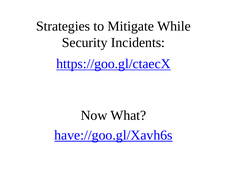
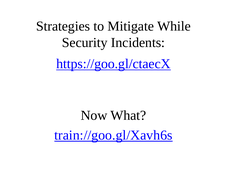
have://goo.gl/Xavh6s: have://goo.gl/Xavh6s -> train://goo.gl/Xavh6s
